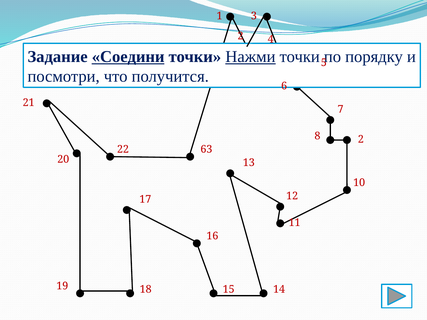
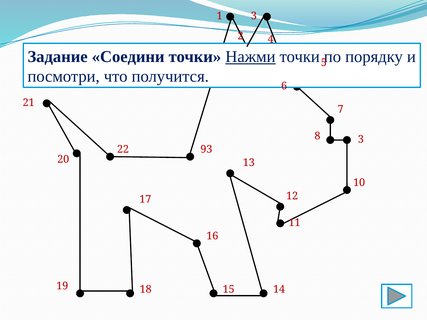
Соедини underline: present -> none
8 2: 2 -> 3
63: 63 -> 93
